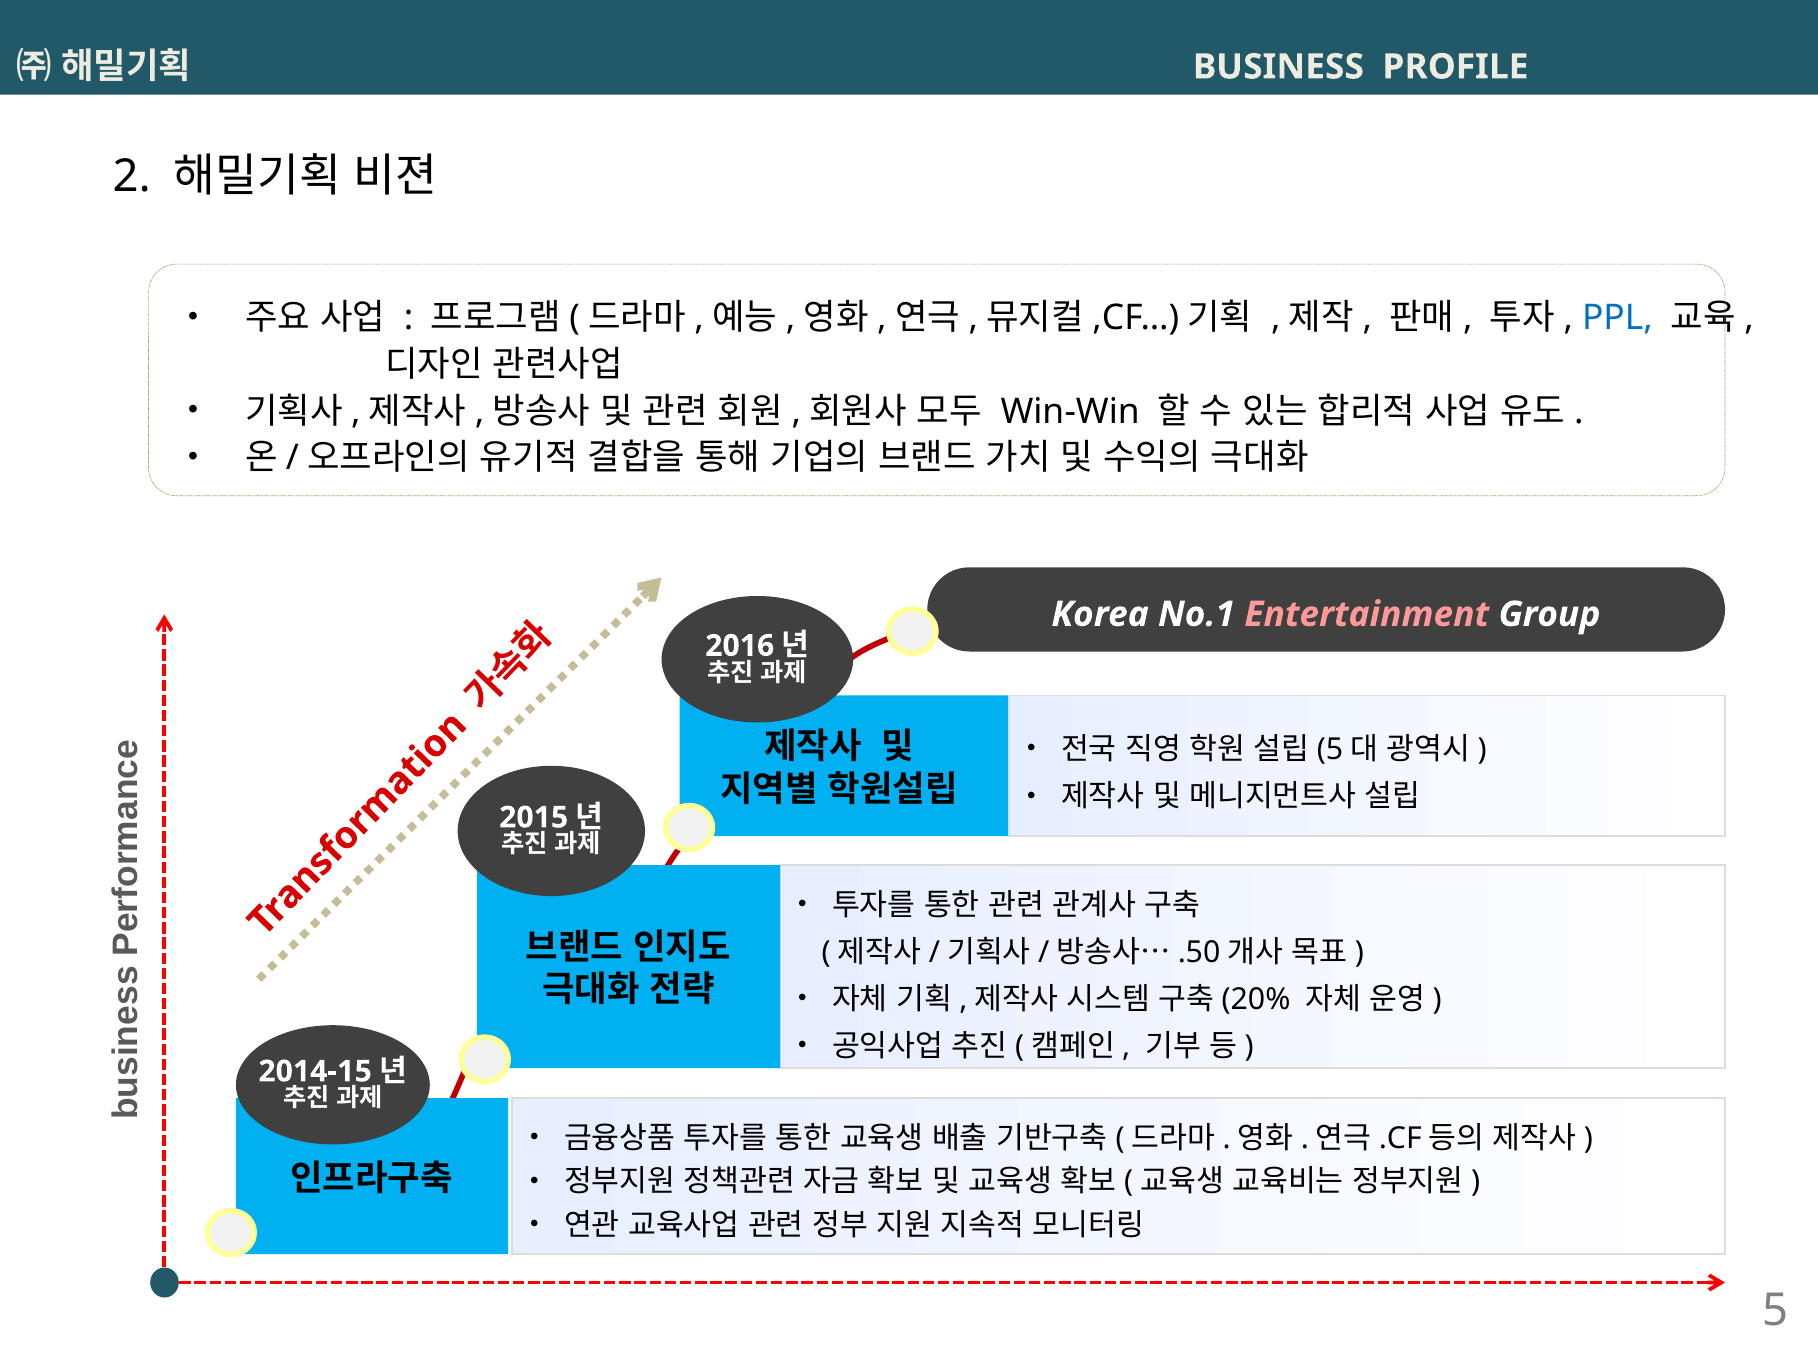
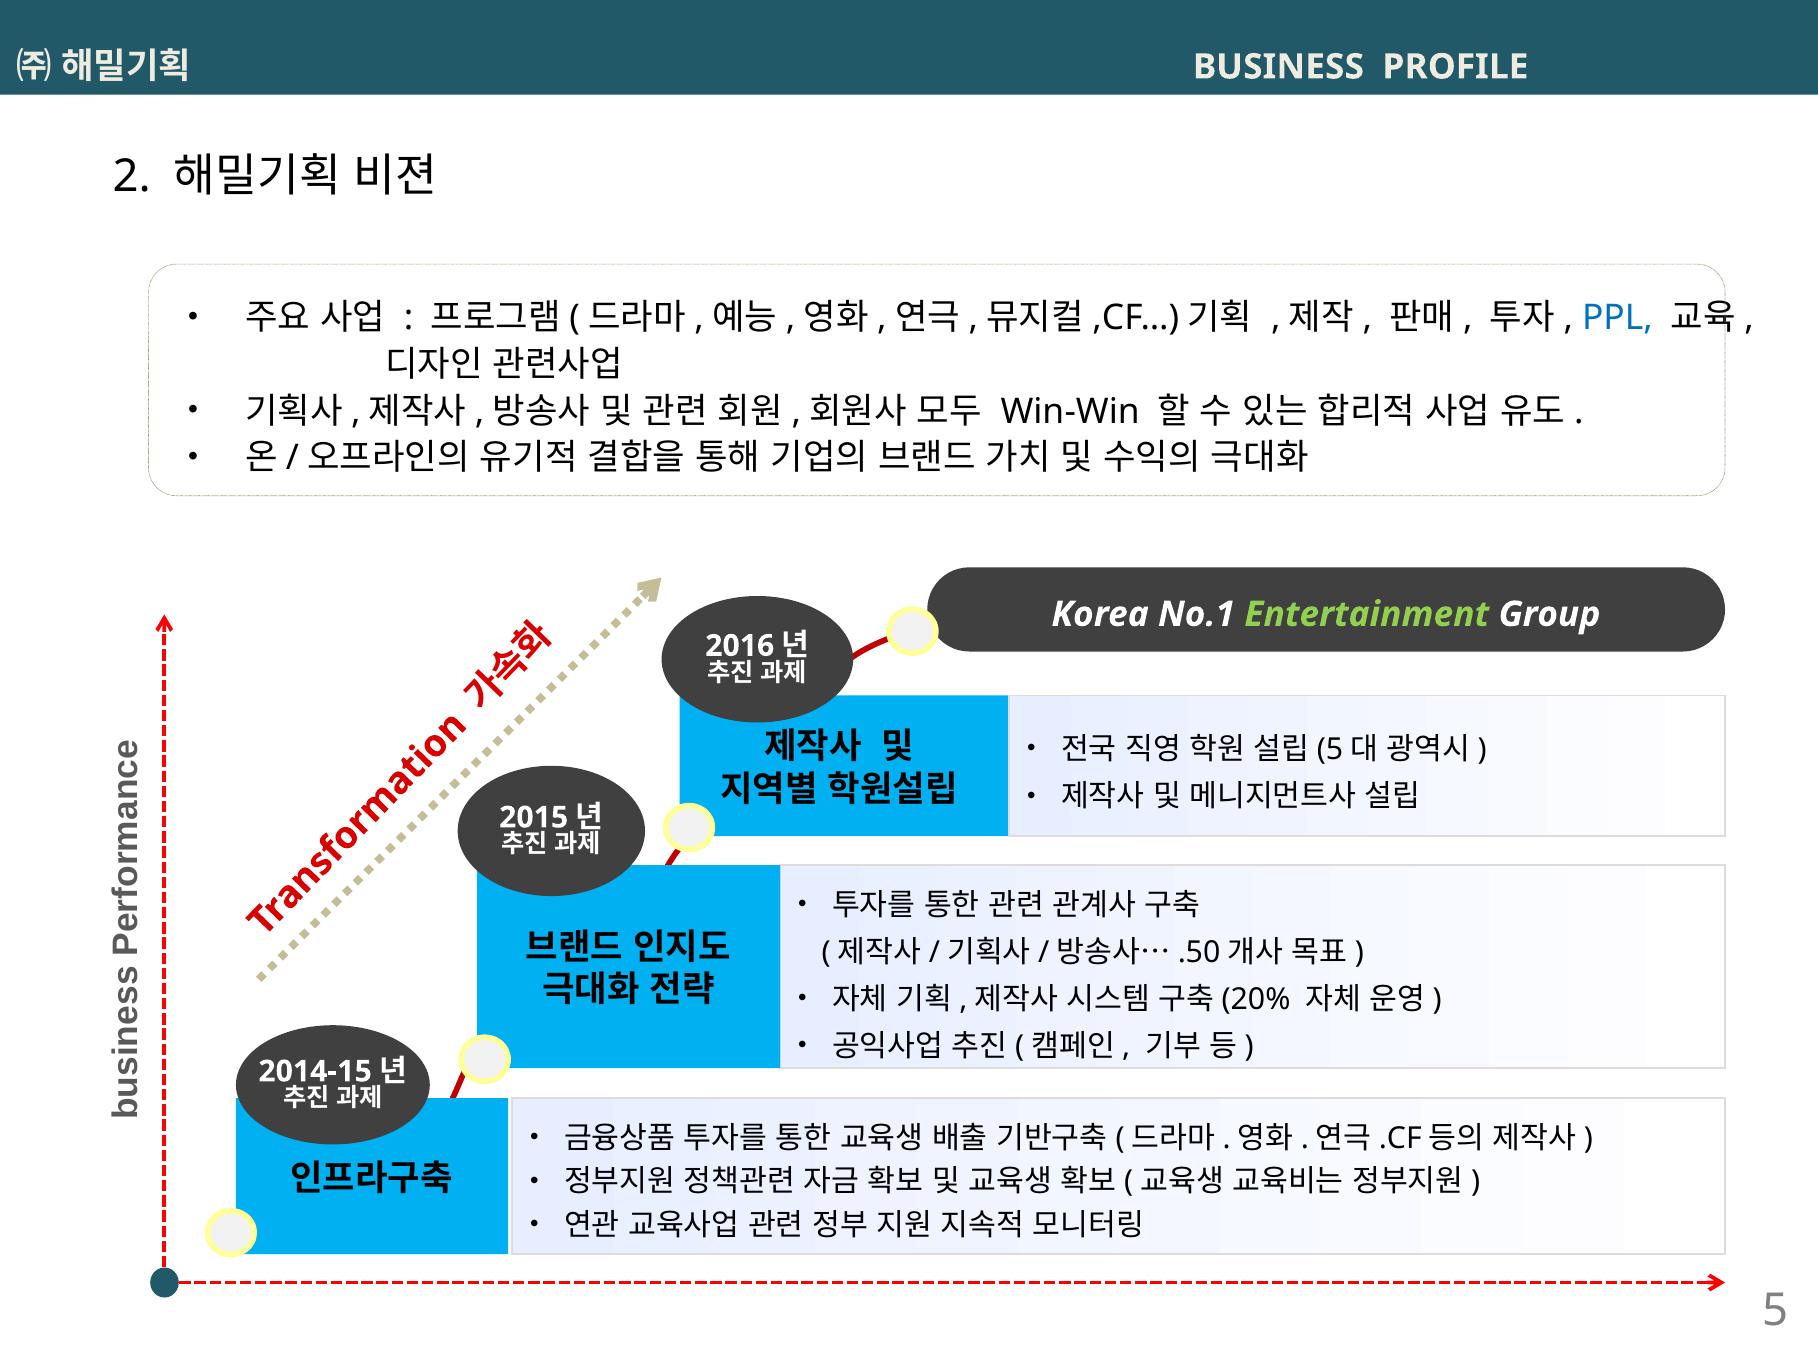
Entertainment colour: pink -> light green
